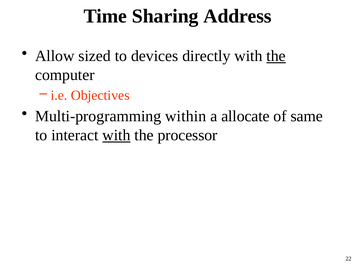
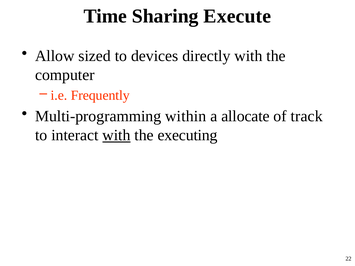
Address: Address -> Execute
the at (276, 56) underline: present -> none
Objectives: Objectives -> Frequently
same: same -> track
processor: processor -> executing
